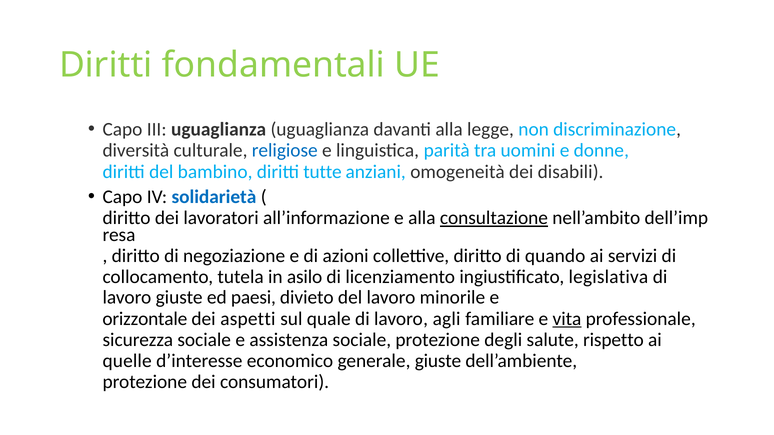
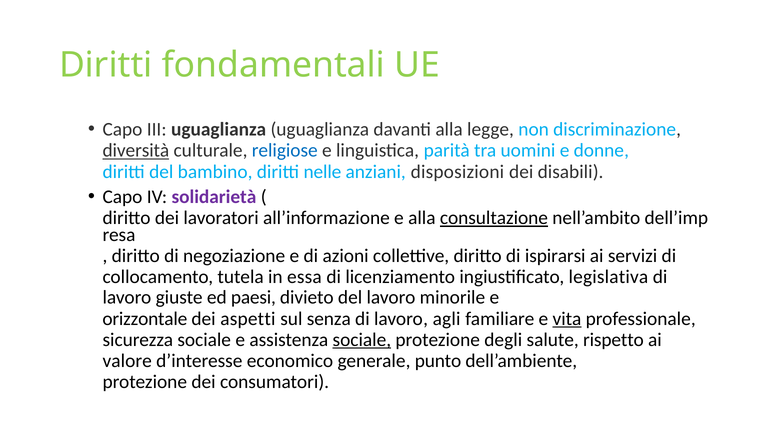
diversità underline: none -> present
tutte: tutte -> nelle
omogeneità: omogeneità -> disposizioni
solidarietà colour: blue -> purple
quando: quando -> ispirarsi
asilo: asilo -> essa
quale: quale -> senza
sociale at (362, 340) underline: none -> present
quelle: quelle -> valore
generale giuste: giuste -> punto
